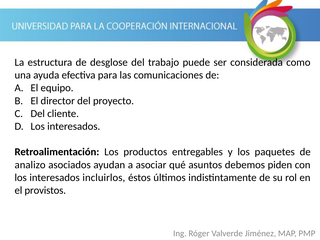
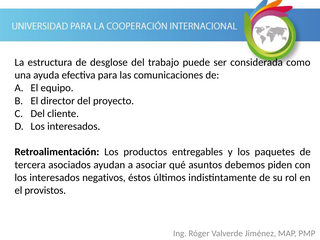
analizo: analizo -> tercera
incluirlos: incluirlos -> negativos
